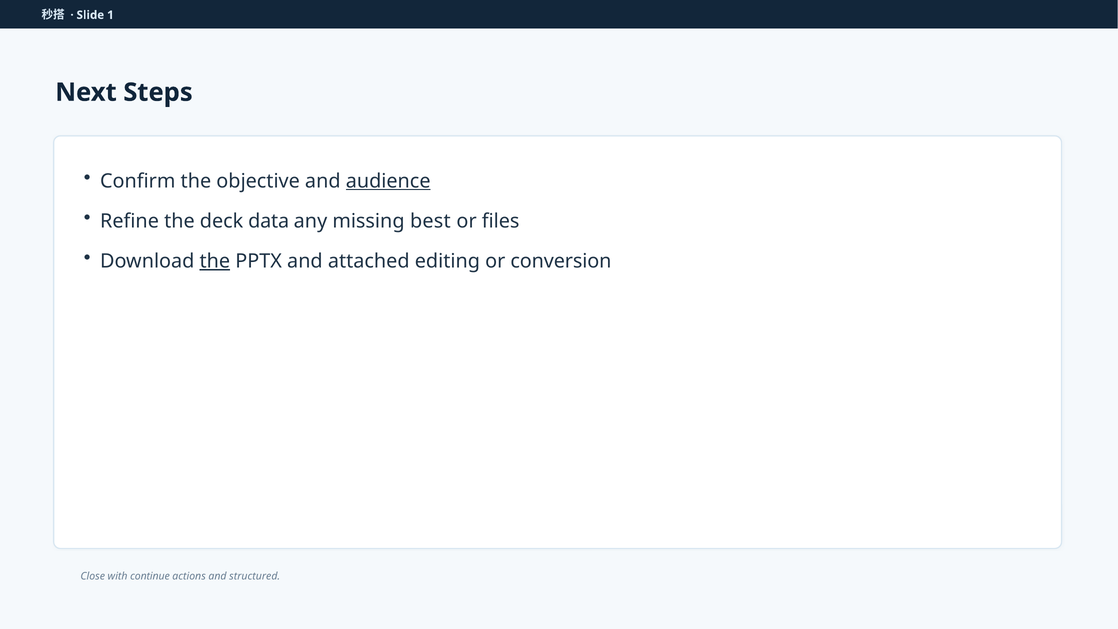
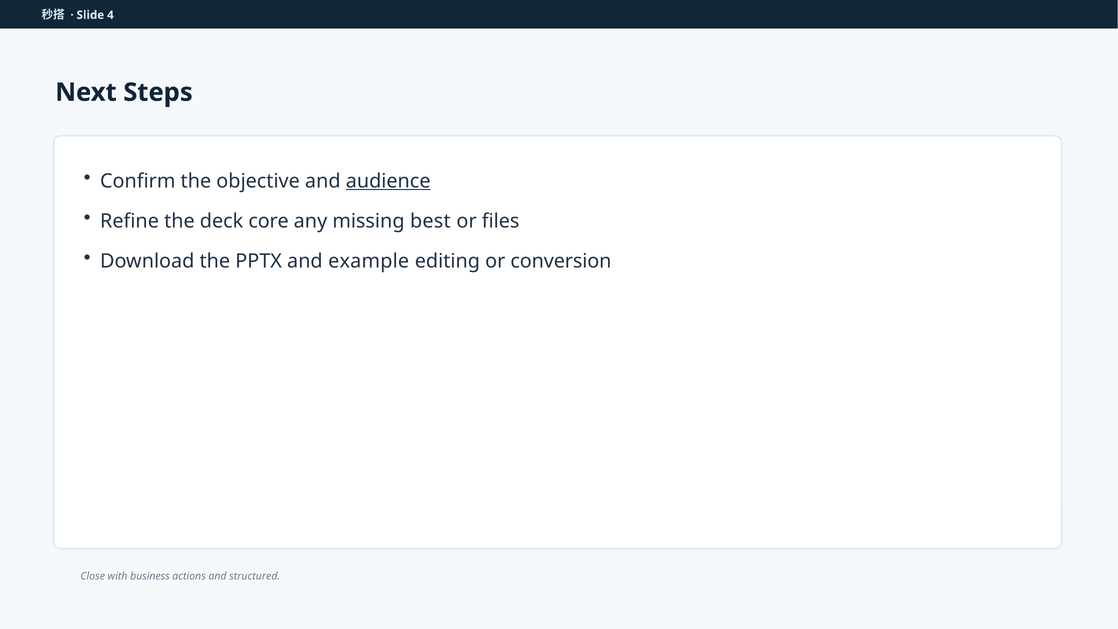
1: 1 -> 4
data: data -> core
the at (215, 261) underline: present -> none
attached: attached -> example
continue: continue -> business
